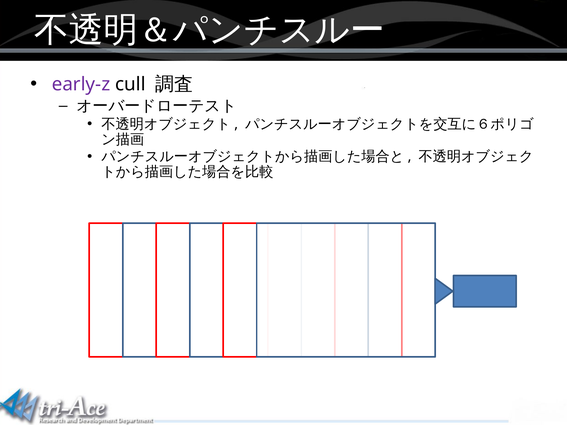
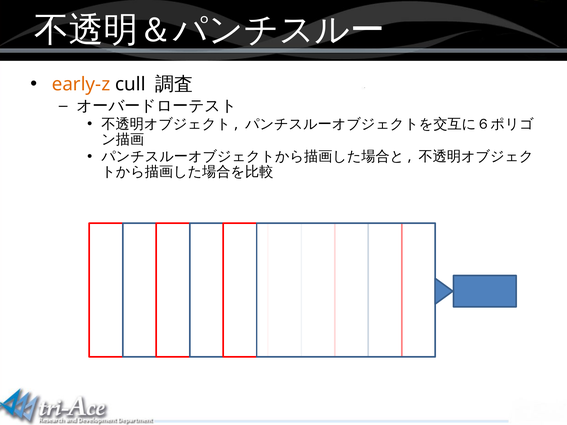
early-z colour: purple -> orange
